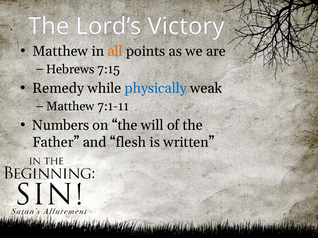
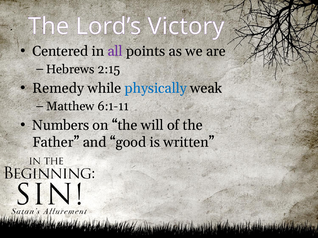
Matthew at (60, 51): Matthew -> Centered
all colour: orange -> purple
7:15: 7:15 -> 2:15
7:1-11: 7:1-11 -> 6:1-11
flesh: flesh -> good
